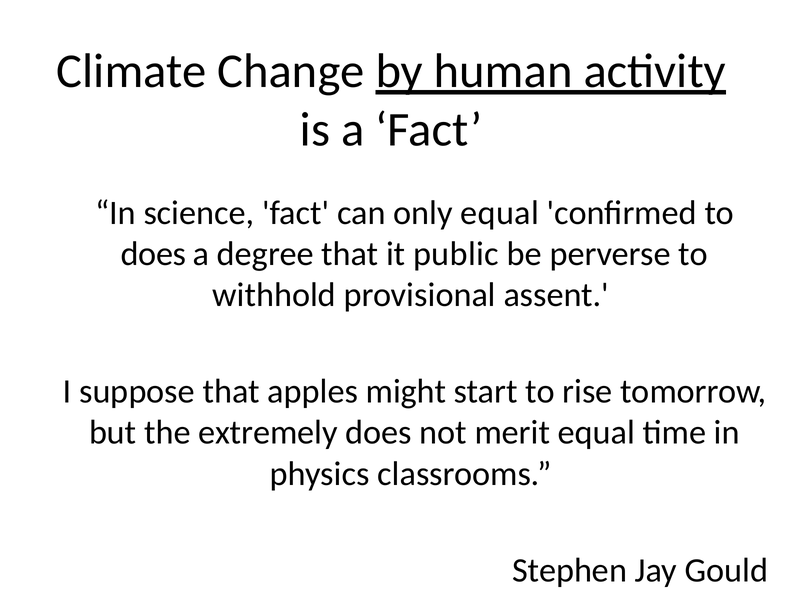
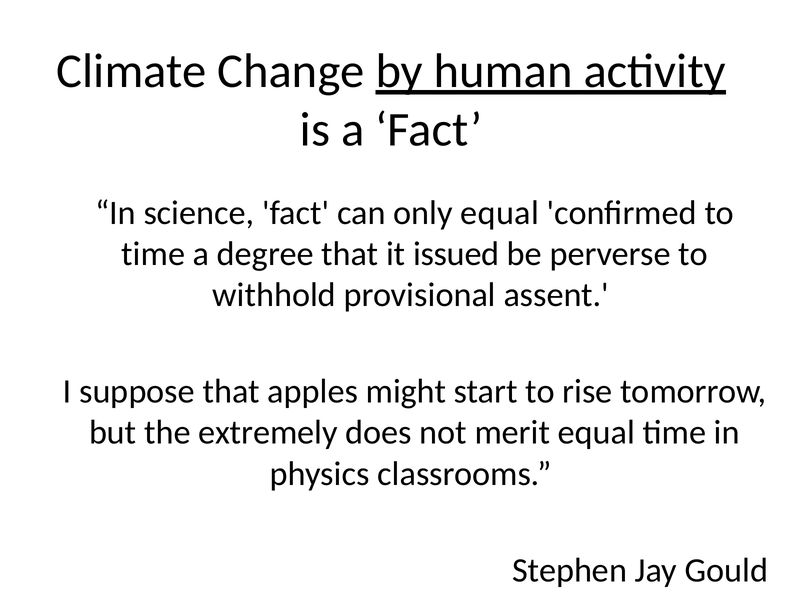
does at (153, 254): does -> time
public: public -> issued
